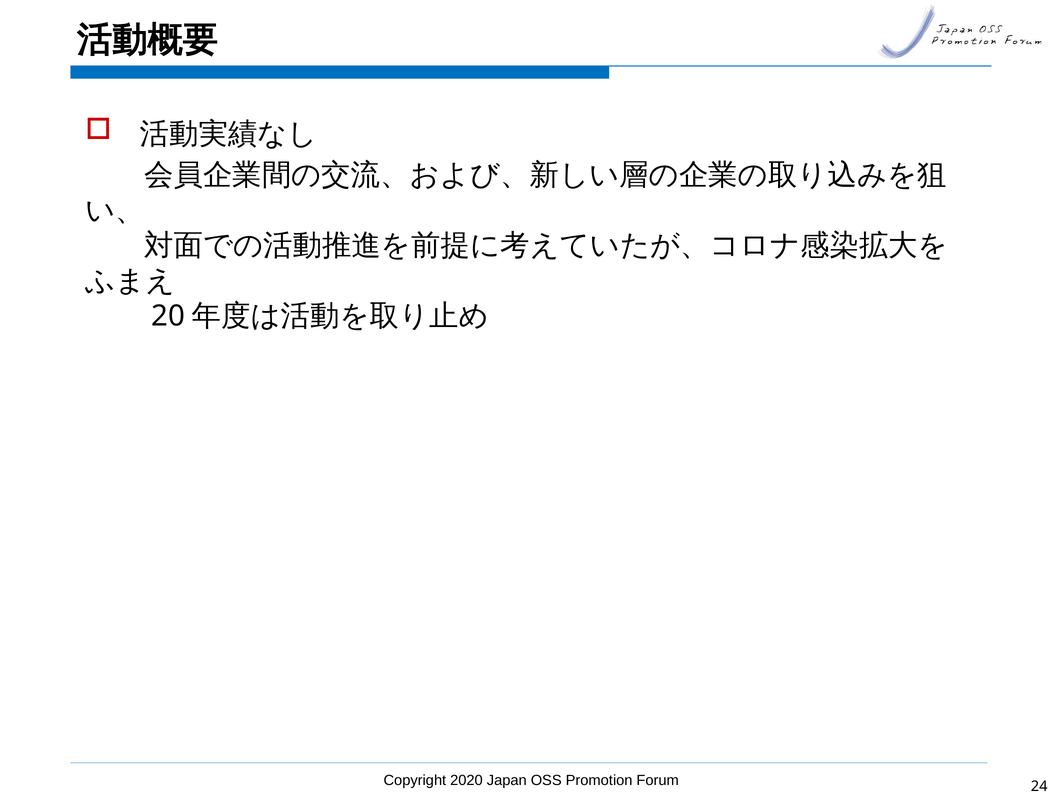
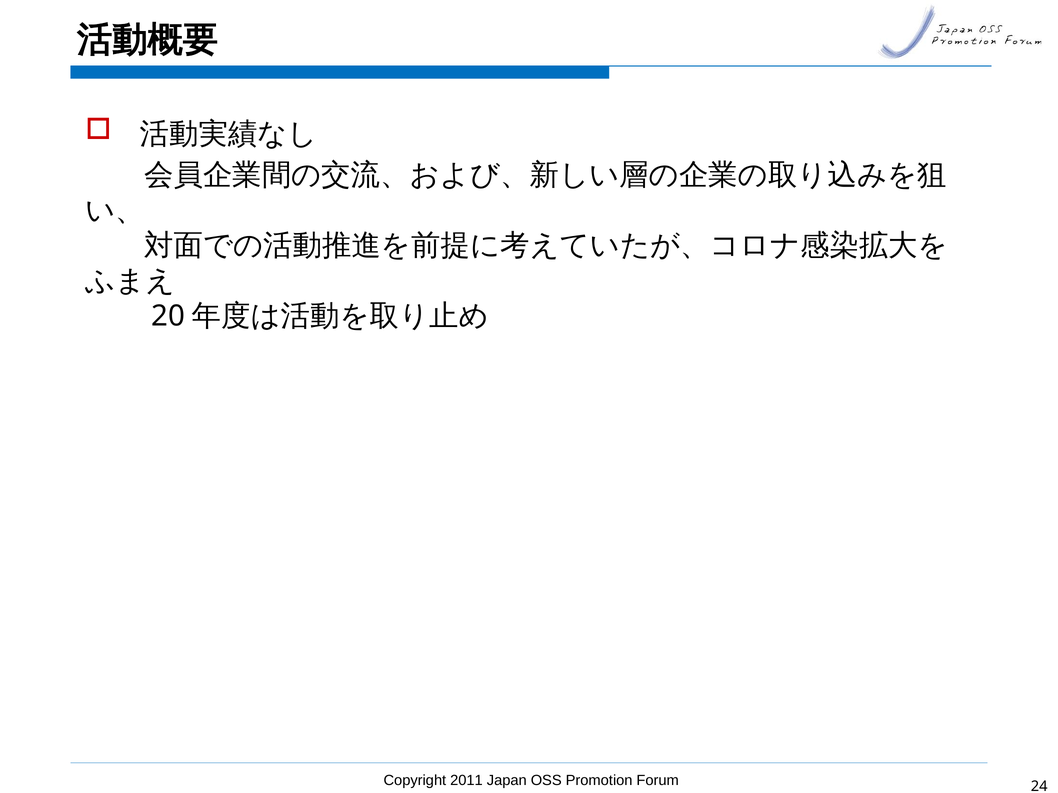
2020: 2020 -> 2011
